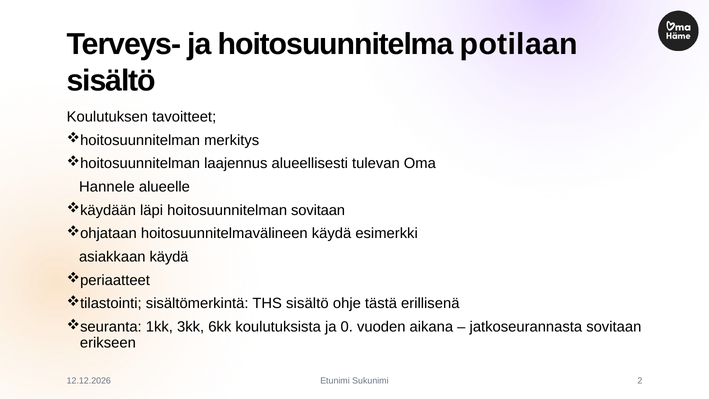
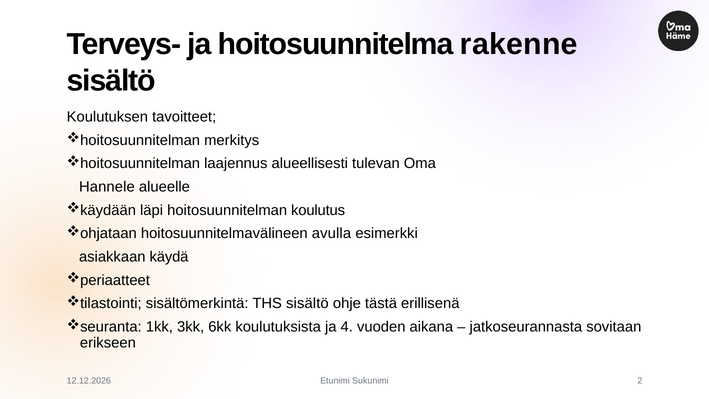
potilaan: potilaan -> rakenne
hoitosuunnitelman sovitaan: sovitaan -> koulutus
hoitosuunnitelmavälineen käydä: käydä -> avulla
0: 0 -> 4
